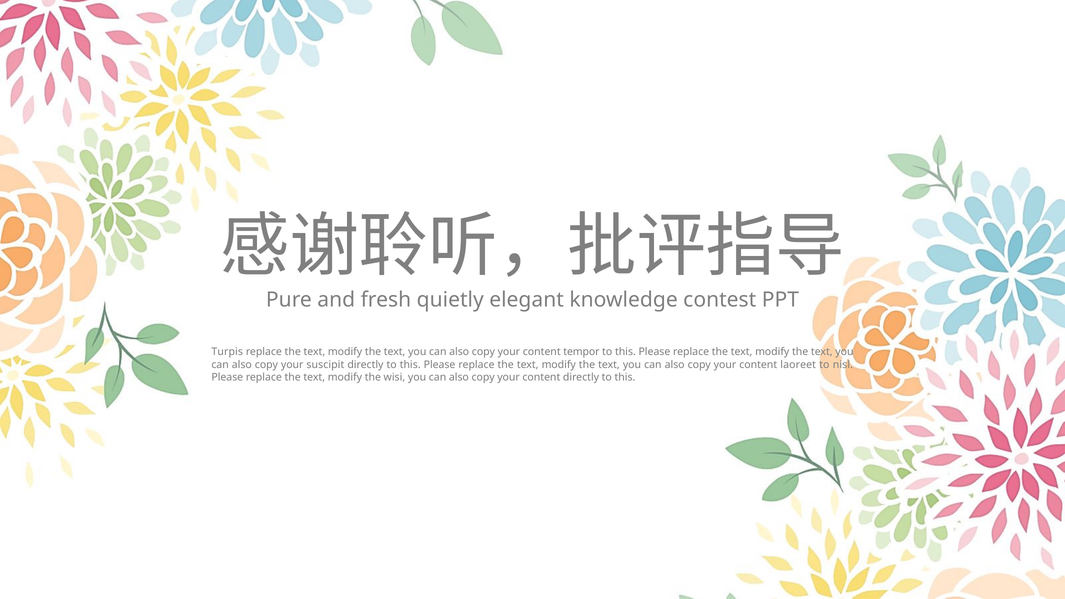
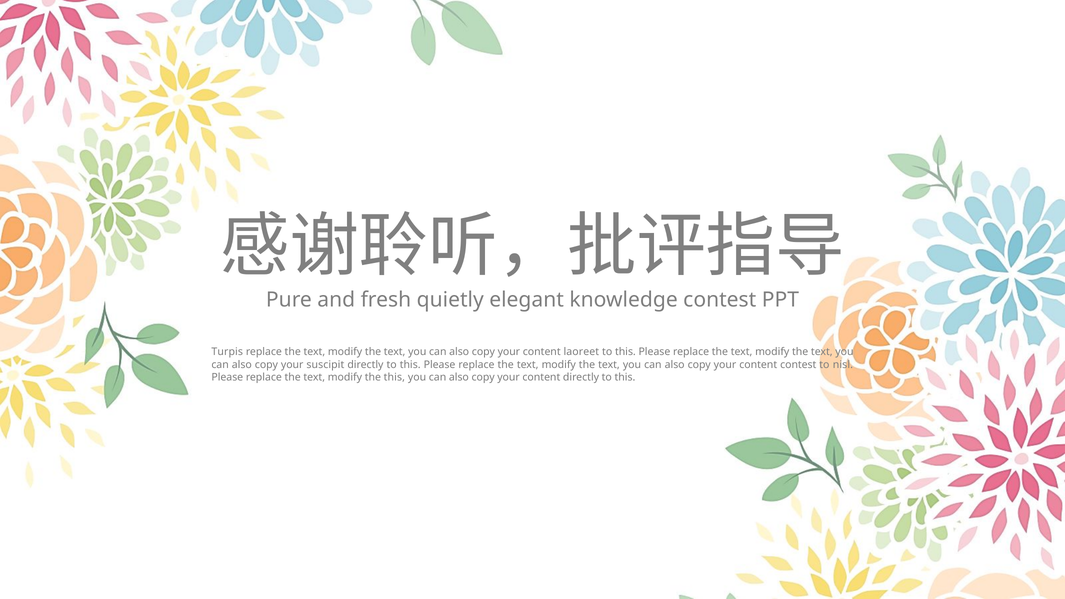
tempor: tempor -> laoreet
content laoreet: laoreet -> contest
the wisi: wisi -> this
